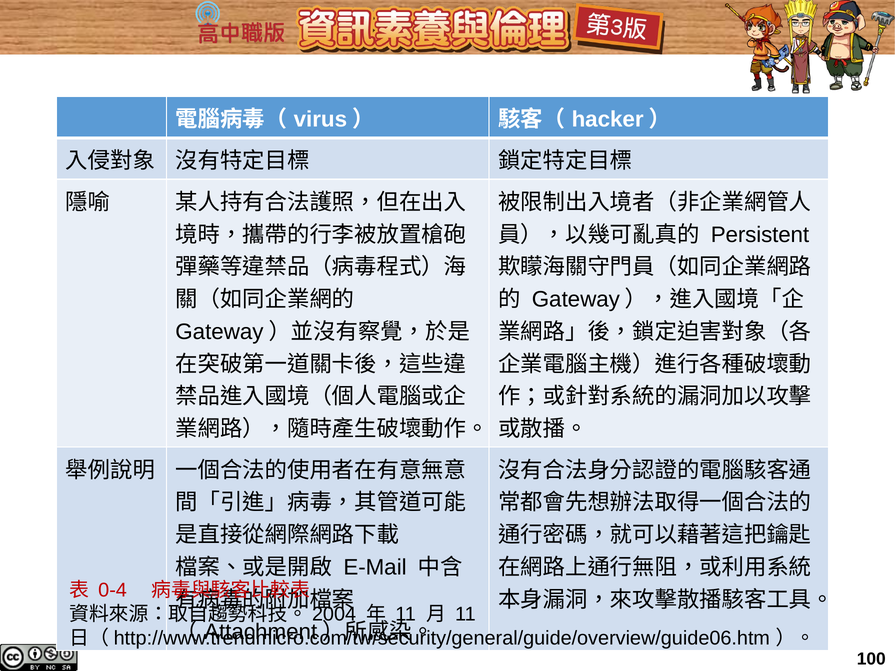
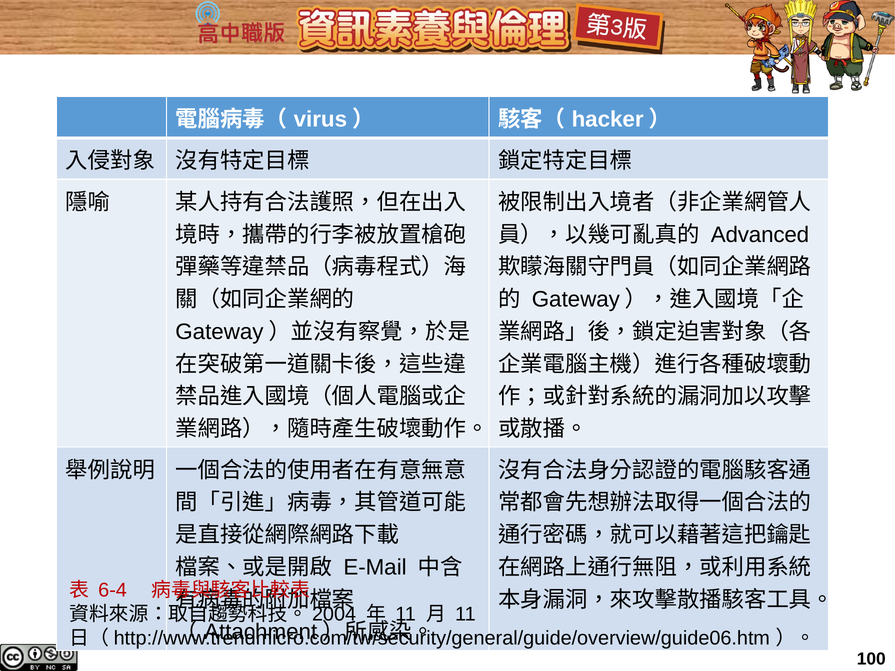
Persistent: Persistent -> Advanced
0-4: 0-4 -> 6-4
